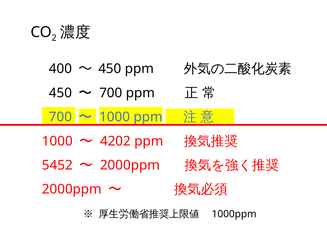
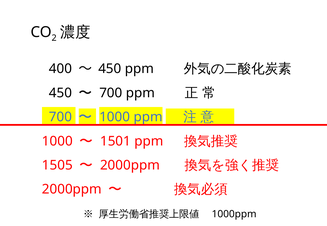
4202: 4202 -> 1501
5452: 5452 -> 1505
